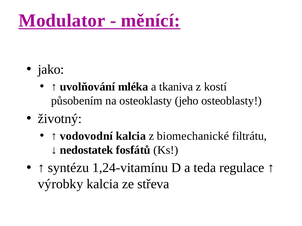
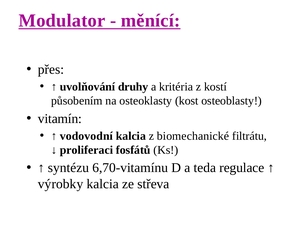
jako: jako -> přes
mléka: mléka -> druhy
tkaniva: tkaniva -> kritéria
jeho: jeho -> kost
životný: životný -> vitamín
nedostatek: nedostatek -> proliferaci
1,24-vitamínu: 1,24-vitamínu -> 6,70-vitamínu
